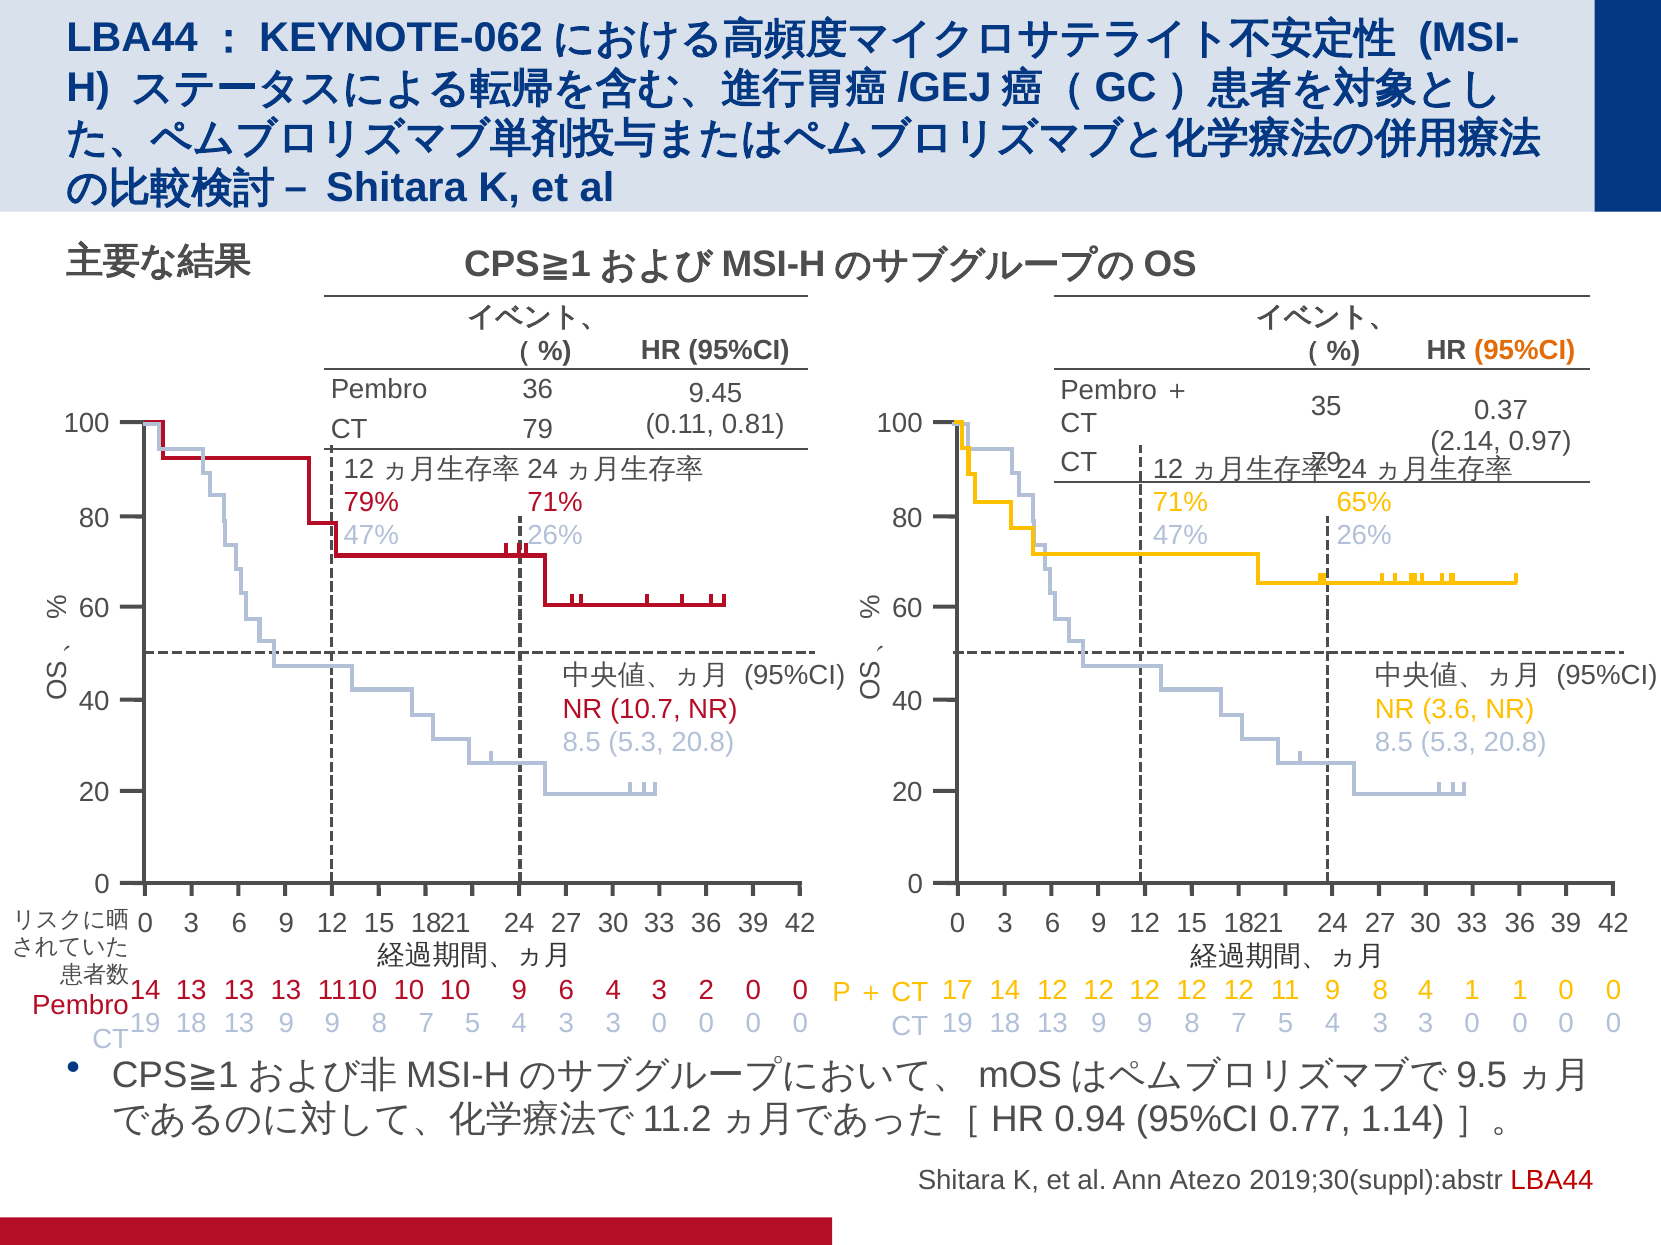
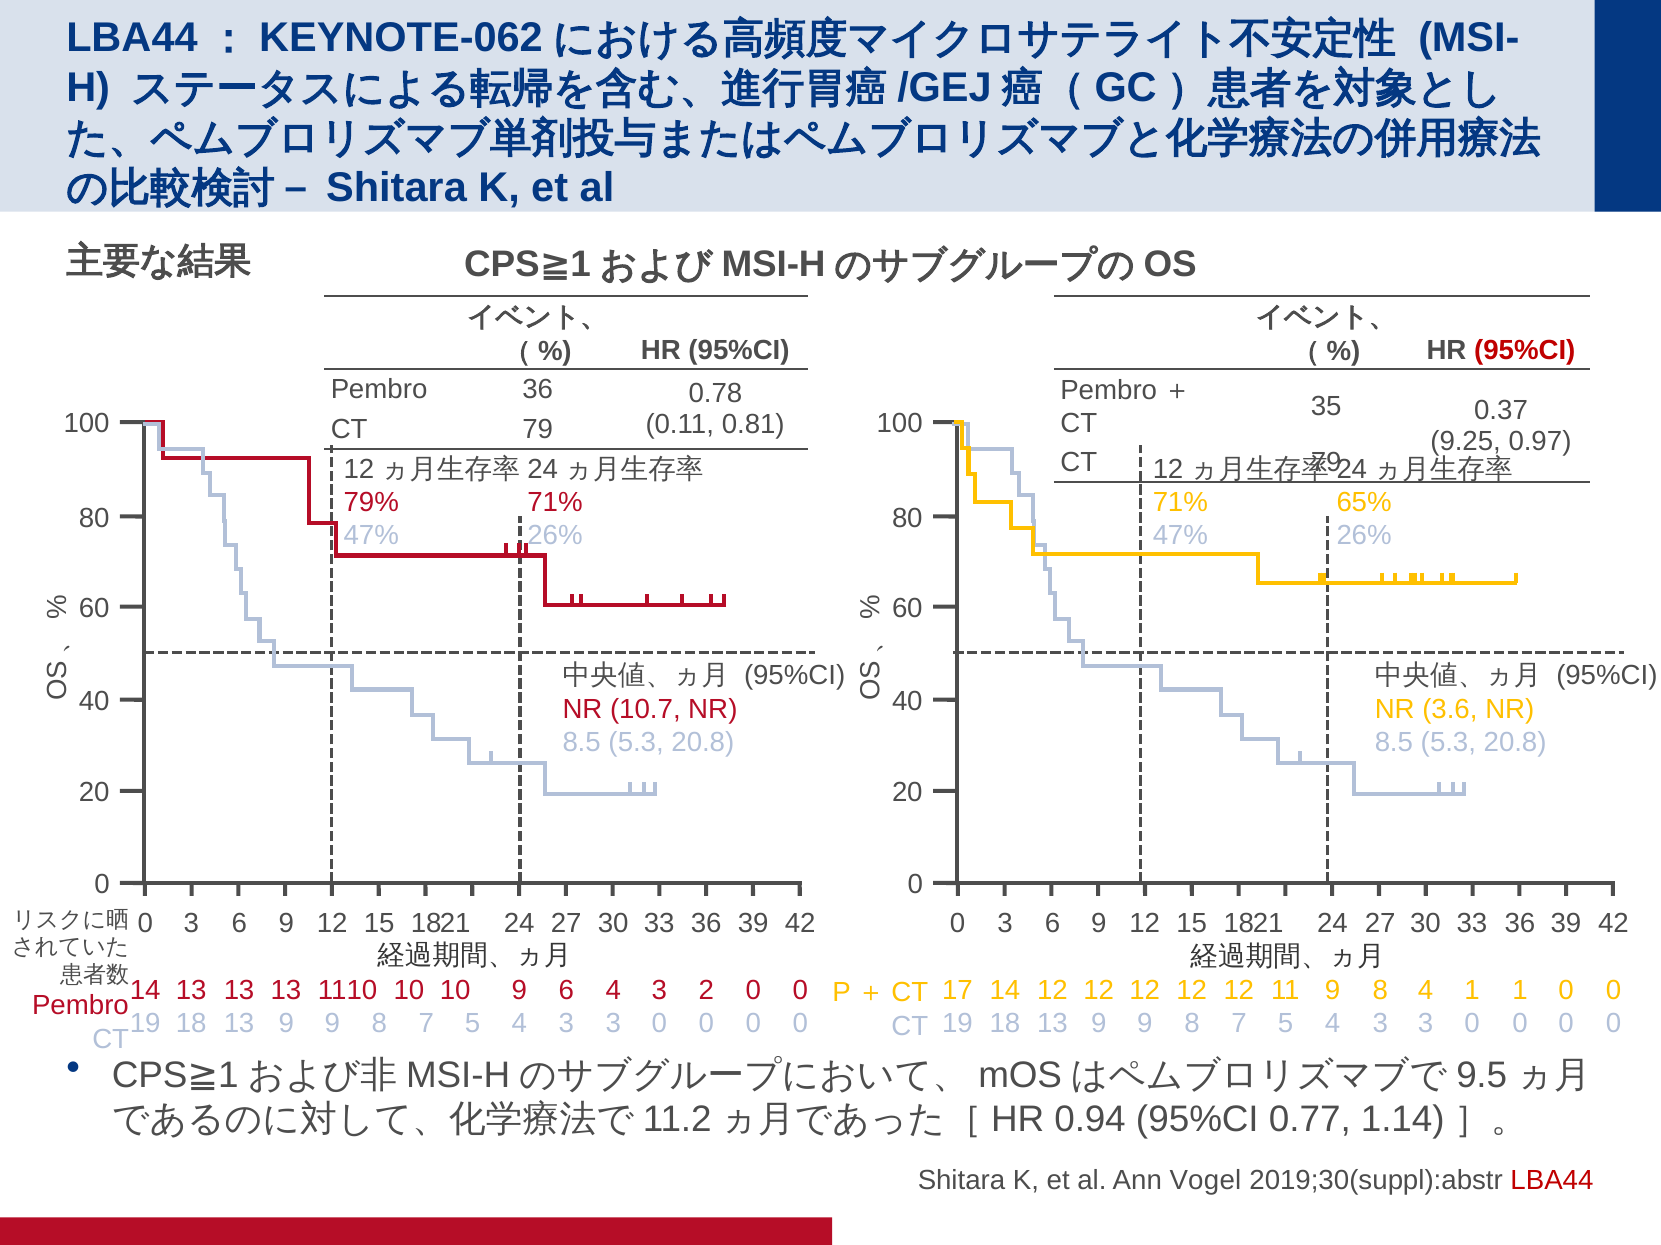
95%CI at (1525, 351) colour: orange -> red
9.45: 9.45 -> 0.78
2.14: 2.14 -> 9.25
Atezo: Atezo -> Vogel
